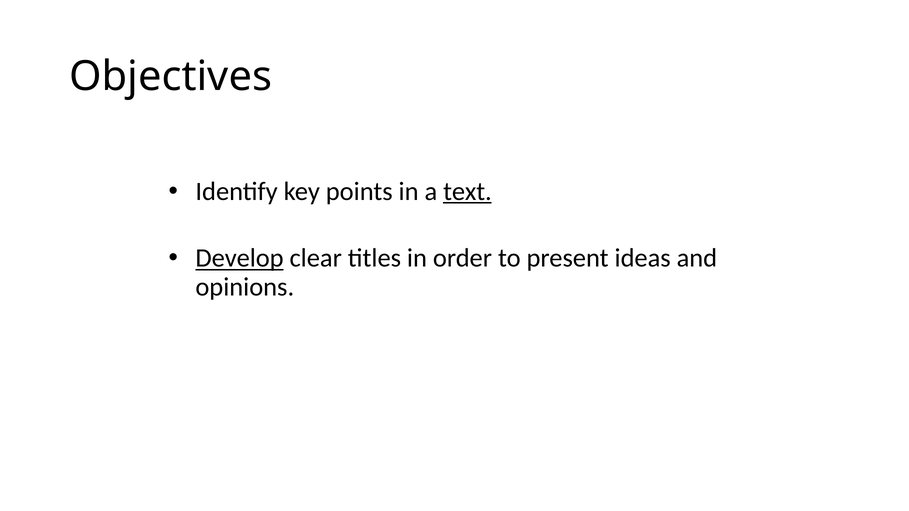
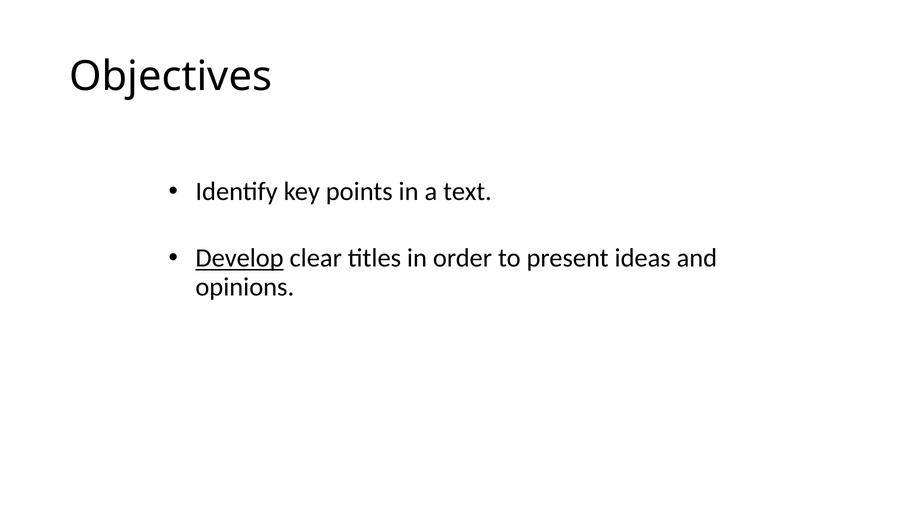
text underline: present -> none
